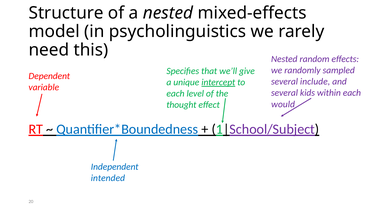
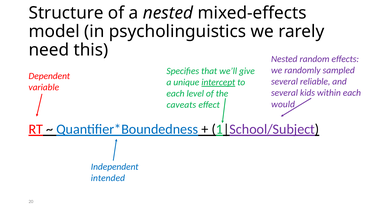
include: include -> reliable
thought: thought -> caveats
